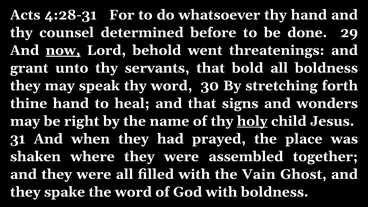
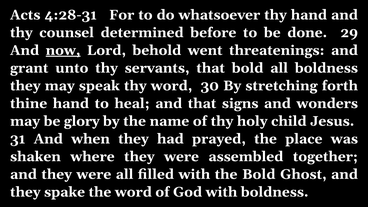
right: right -> glory
holy underline: present -> none
the Vain: Vain -> Bold
